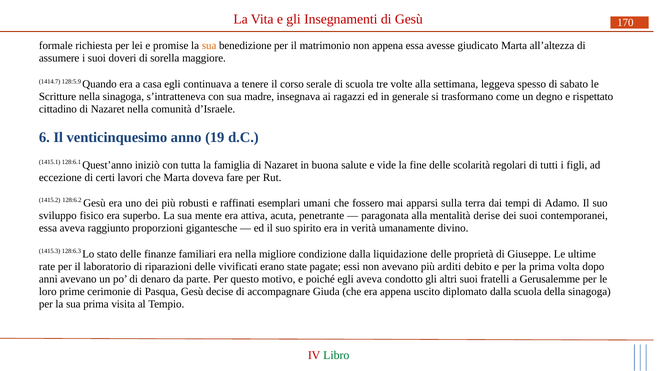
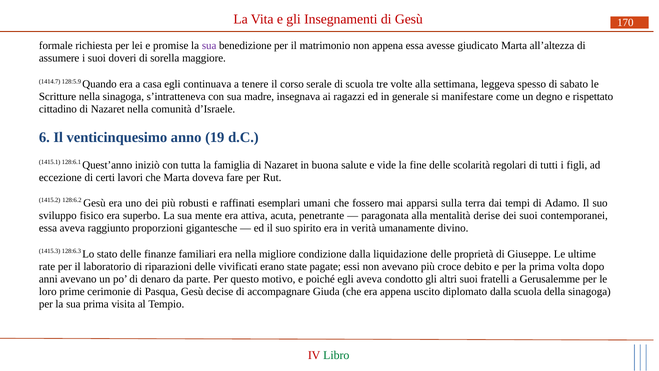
sua at (209, 46) colour: orange -> purple
trasformano: trasformano -> manifestare
arditi: arditi -> croce
